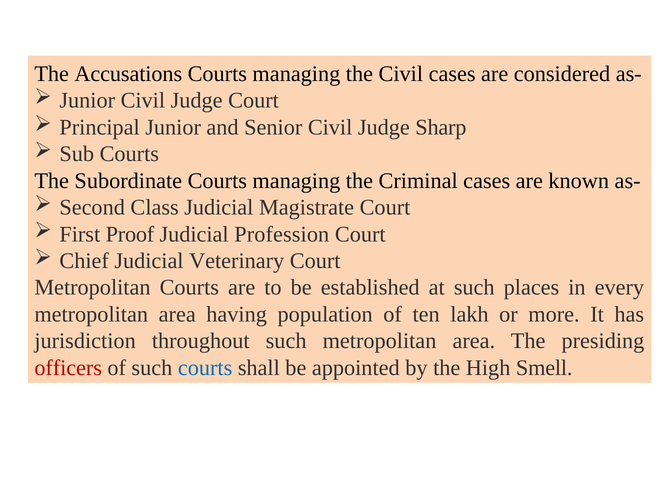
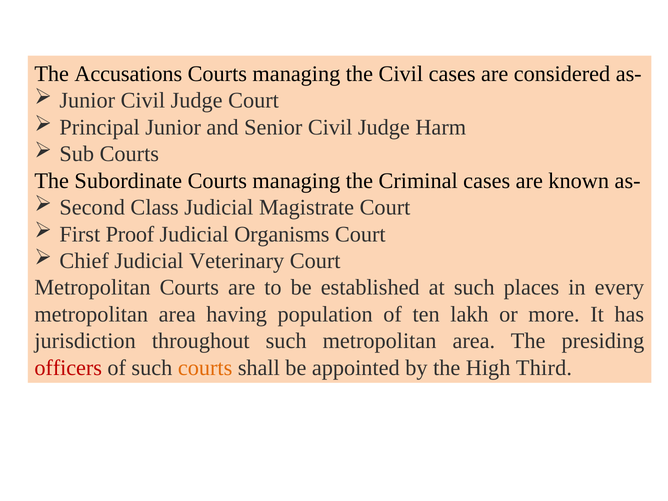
Sharp: Sharp -> Harm
Profession: Profession -> Organisms
courts at (205, 368) colour: blue -> orange
Smell: Smell -> Third
